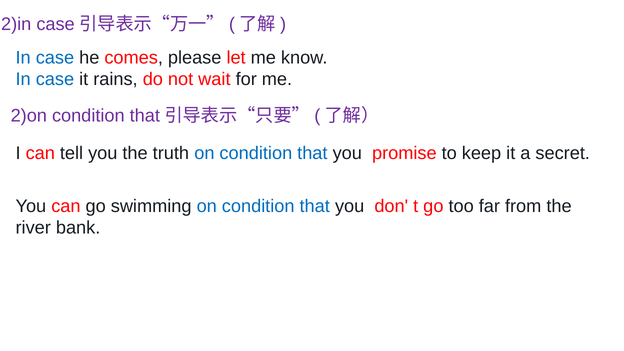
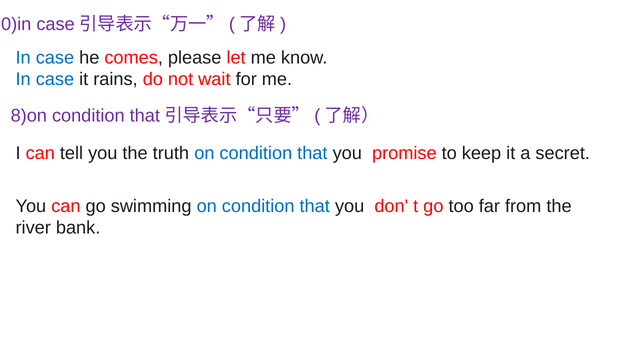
2)in: 2)in -> 0)in
2)on: 2)on -> 8)on
